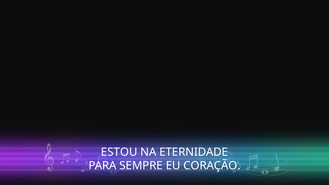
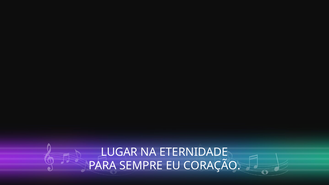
ESTOU: ESTOU -> LUGAR
